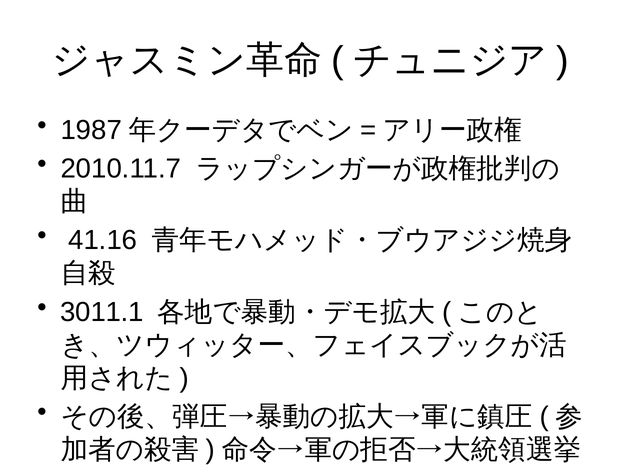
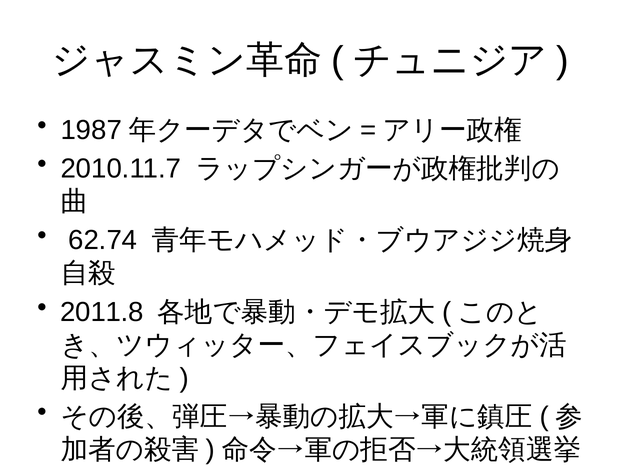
41.16: 41.16 -> 62.74
3011.1: 3011.1 -> 2011.8
